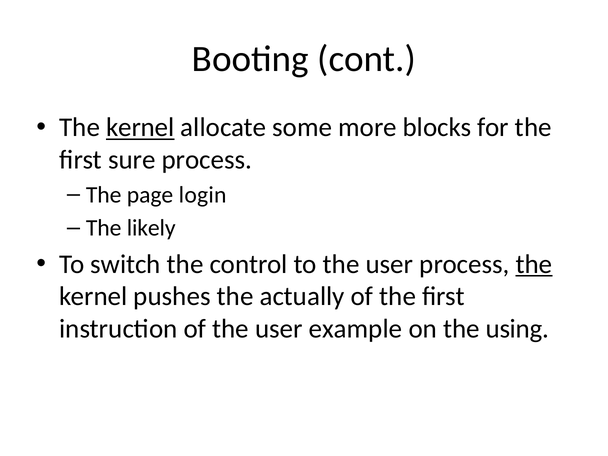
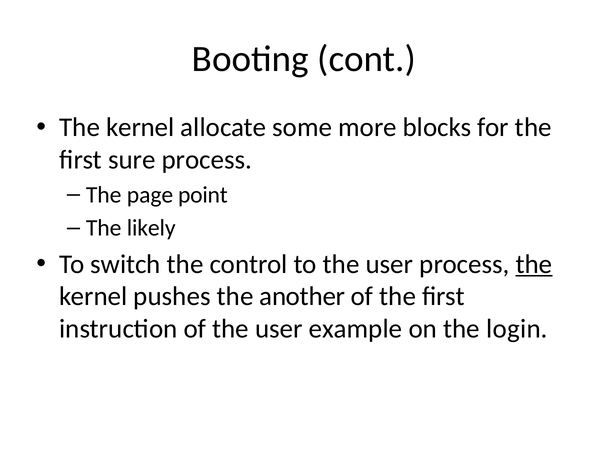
kernel at (140, 128) underline: present -> none
login: login -> point
actually: actually -> another
using: using -> login
